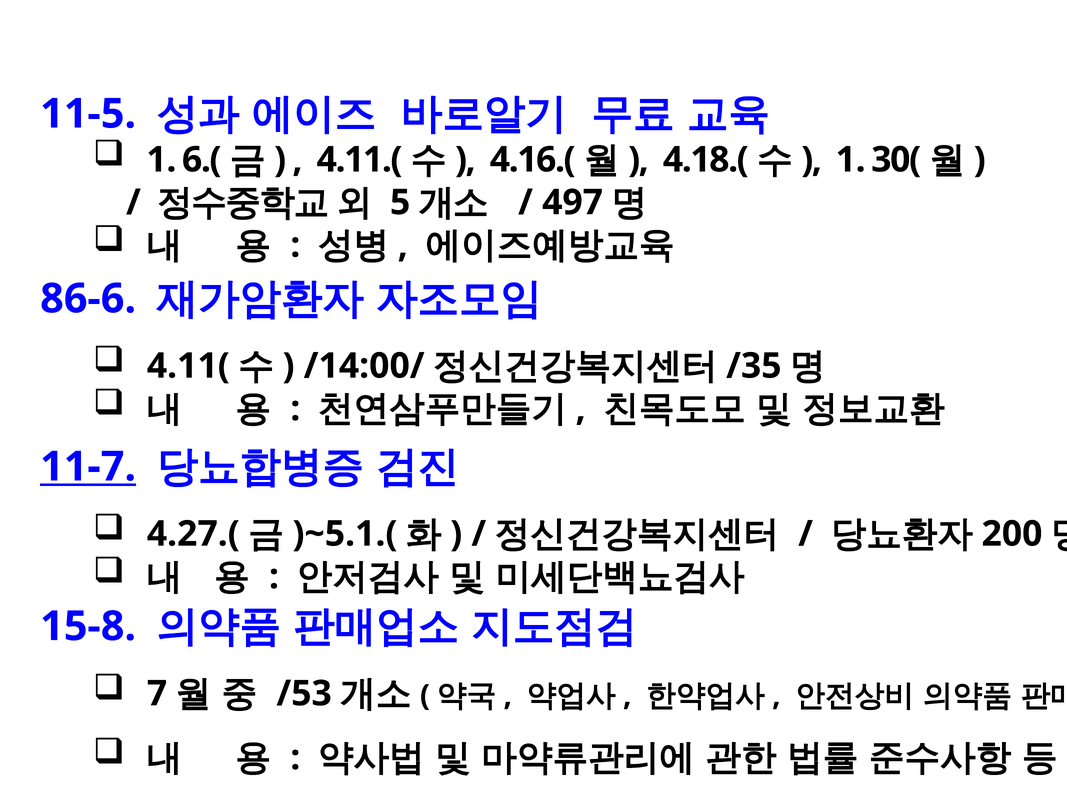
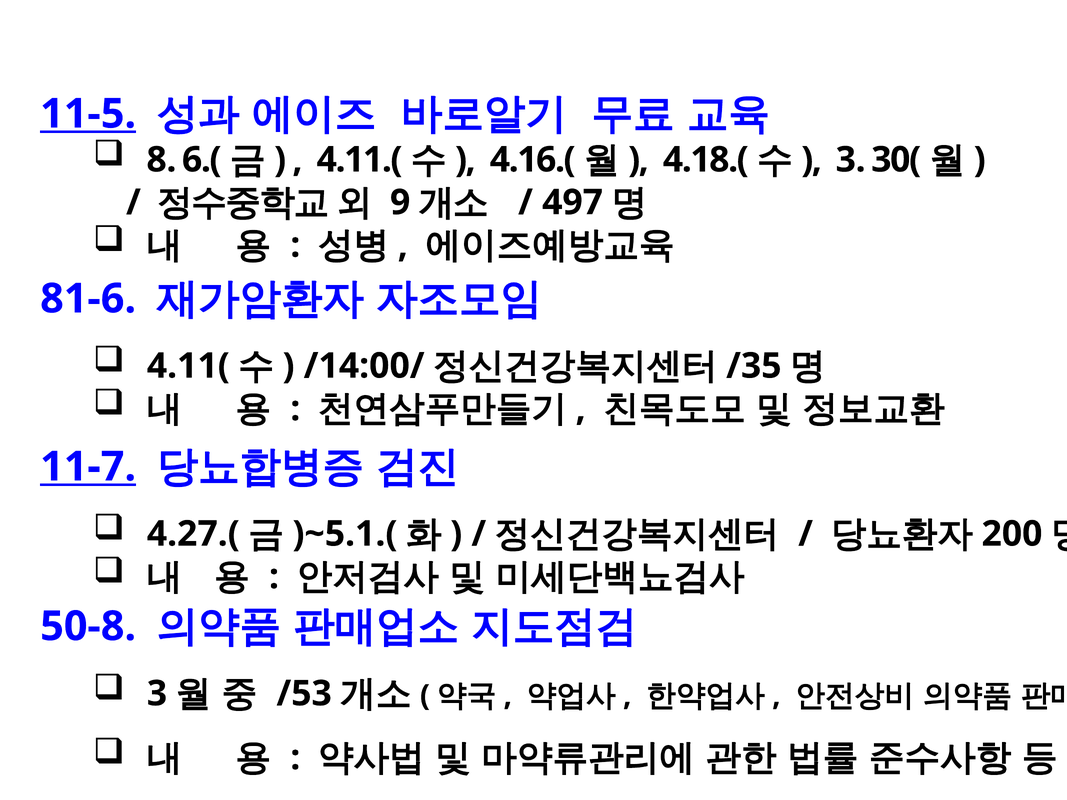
11-5 underline: none -> present
1 at (161, 160): 1 -> 8
1 at (851, 160): 1 -> 3
5: 5 -> 9
86-6: 86-6 -> 81-6
15-8: 15-8 -> 50-8
7 at (157, 694): 7 -> 3
